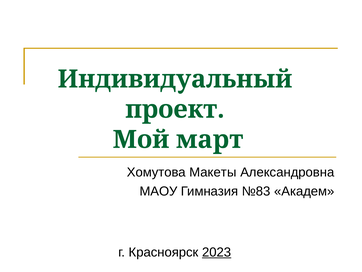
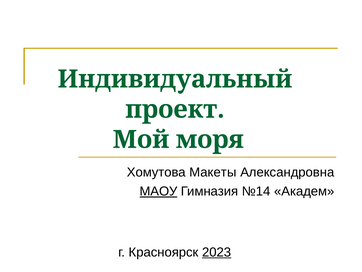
март: март -> моря
МАОУ underline: none -> present
№83: №83 -> №14
